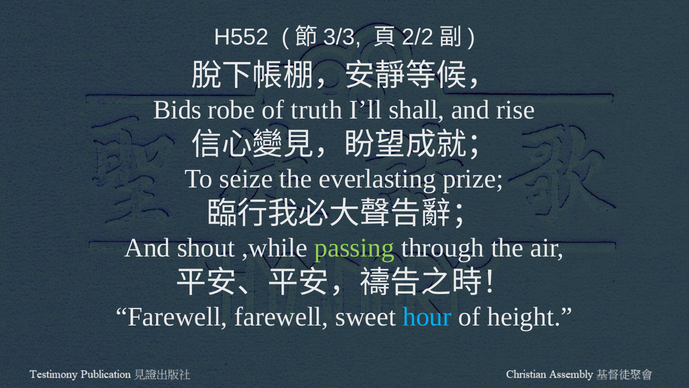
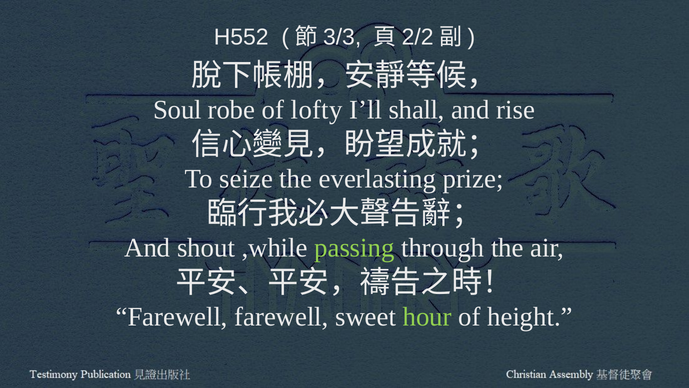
Bids: Bids -> Soul
truth: truth -> lofty
hour colour: light blue -> light green
